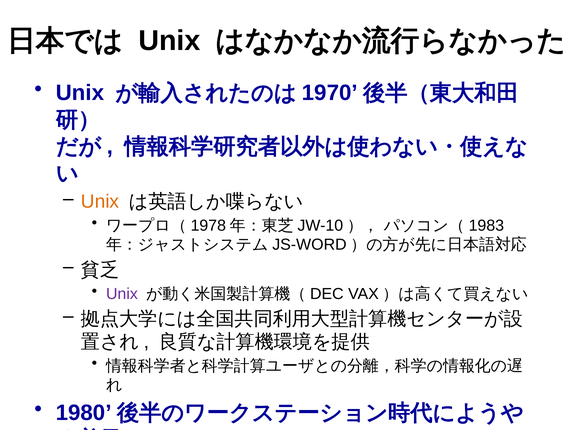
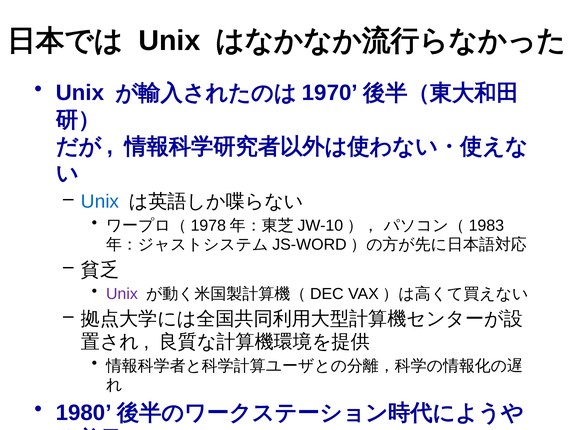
Unix at (100, 202) colour: orange -> blue
